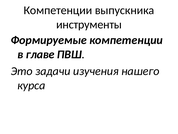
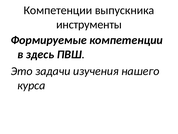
главе: главе -> здесь
